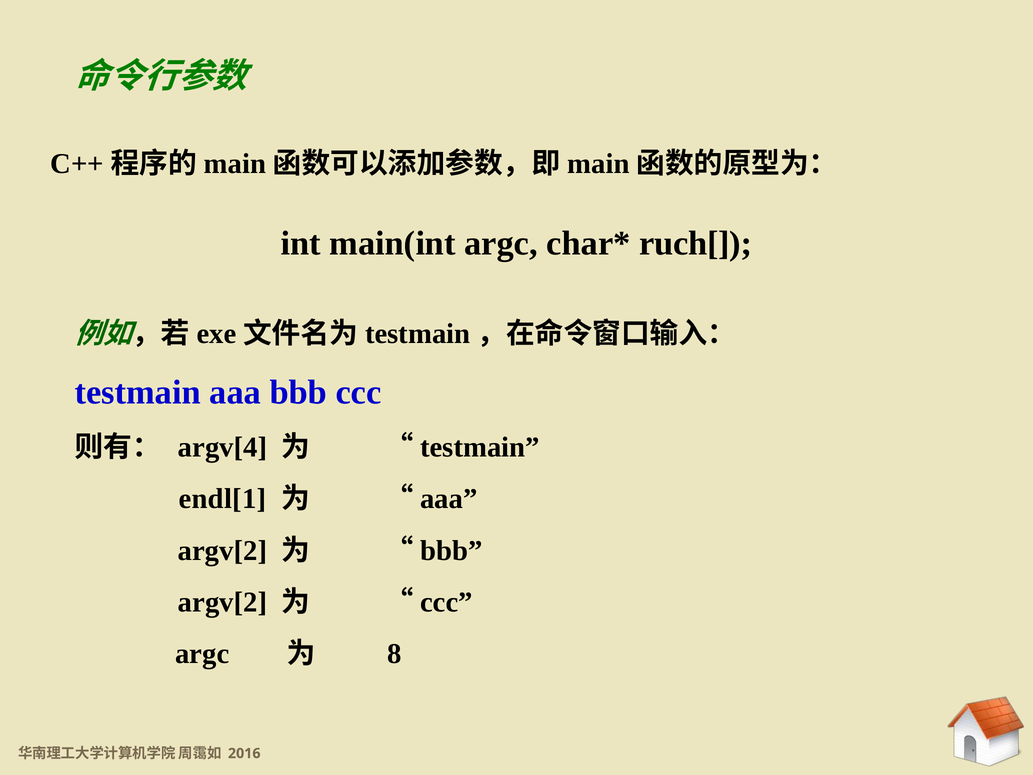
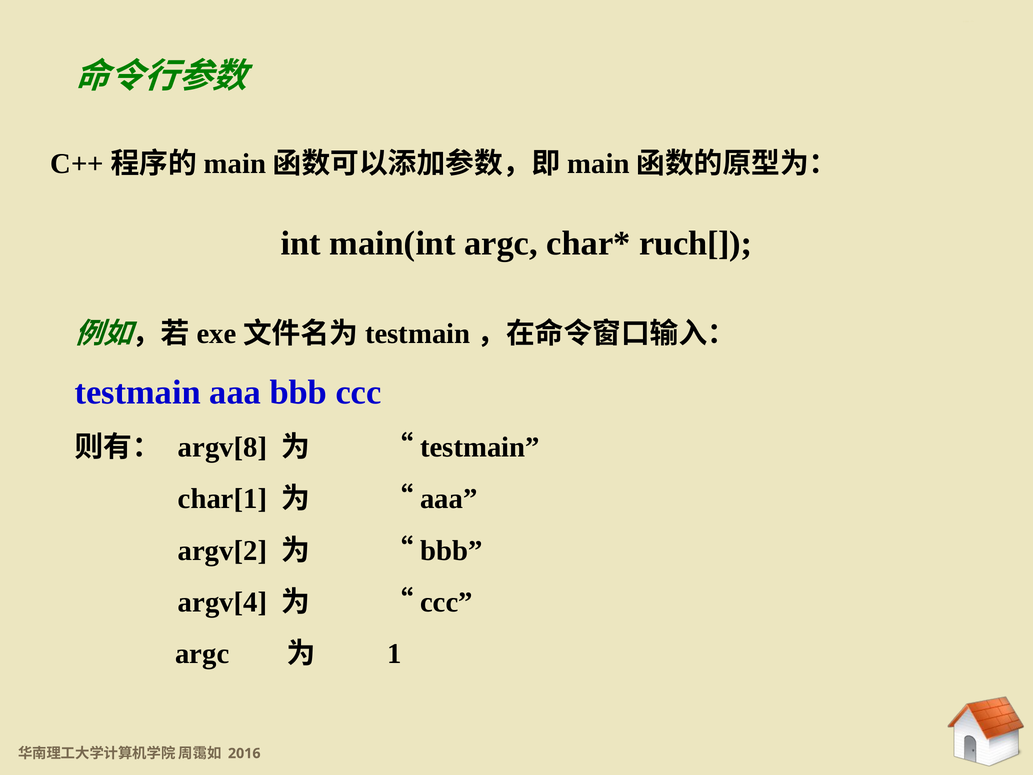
argv[4: argv[4 -> argv[8
endl[1: endl[1 -> char[1
argv[2 at (223, 602): argv[2 -> argv[4
8 at (395, 654): 8 -> 1
